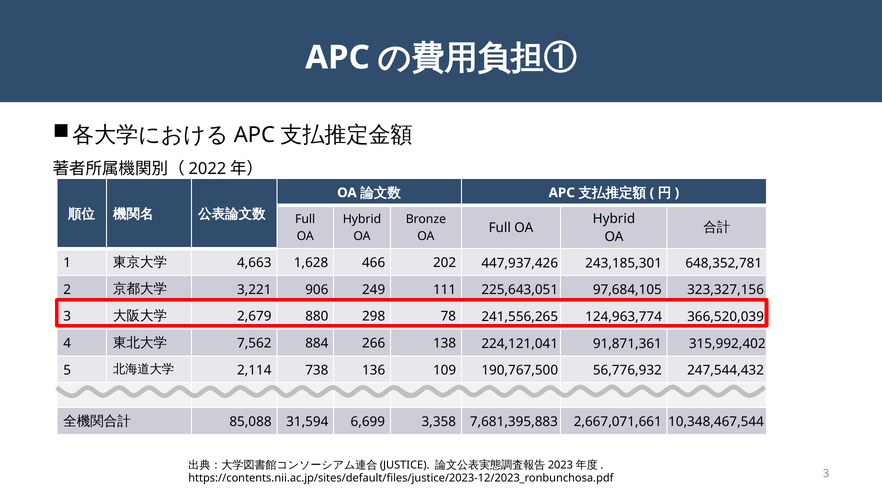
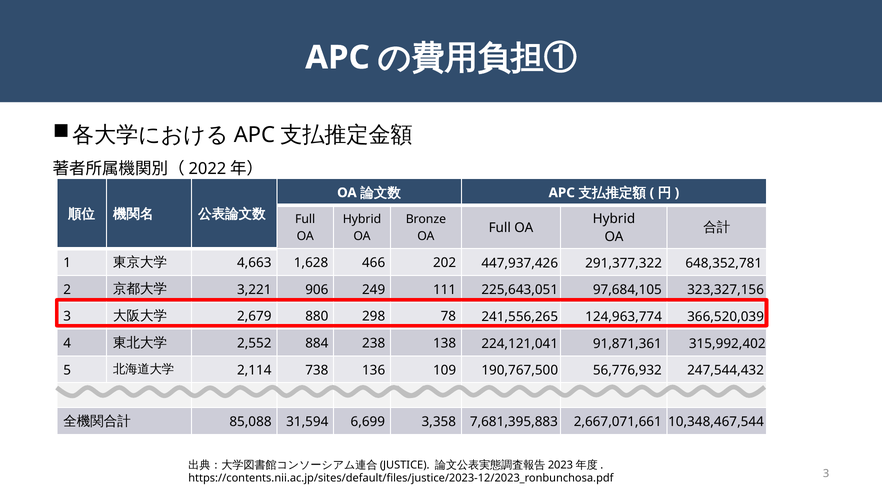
243,185,301: 243,185,301 -> 291,377,322
7,562: 7,562 -> 2,552
266: 266 -> 238
